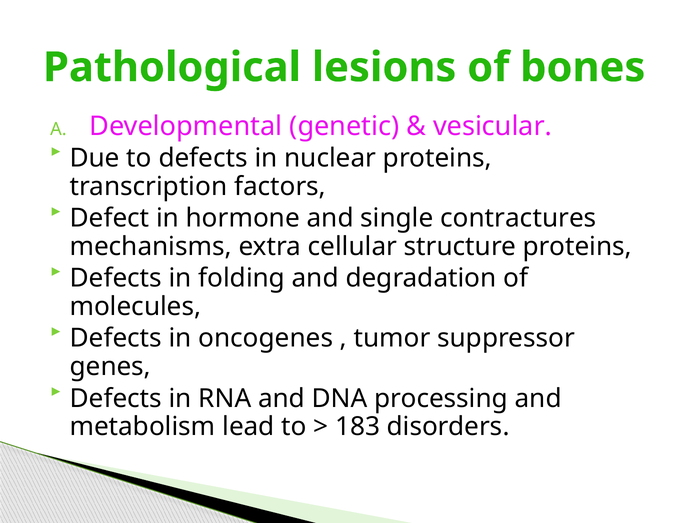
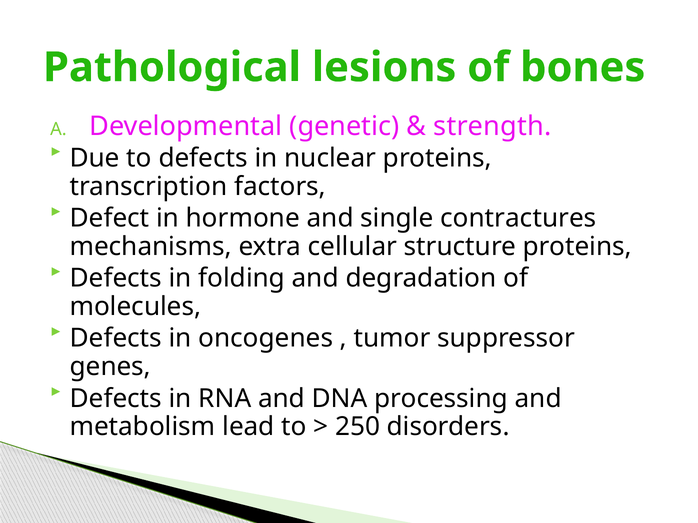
vesicular: vesicular -> strength
183: 183 -> 250
